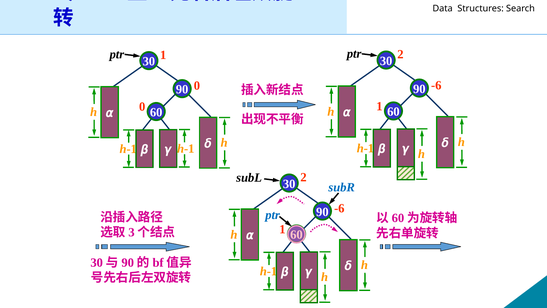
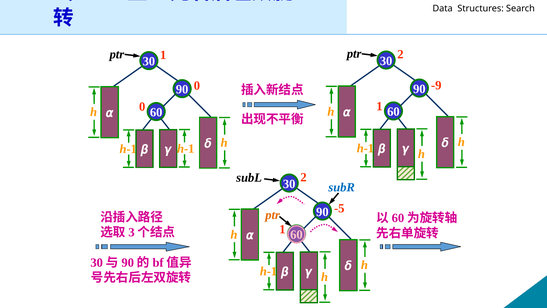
-6 at (436, 85): -6 -> -9
-6 at (339, 208): -6 -> -5
ptr at (273, 215) colour: blue -> orange
